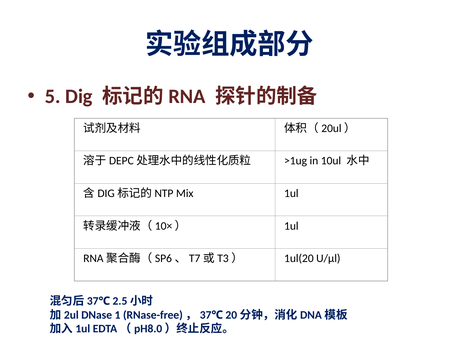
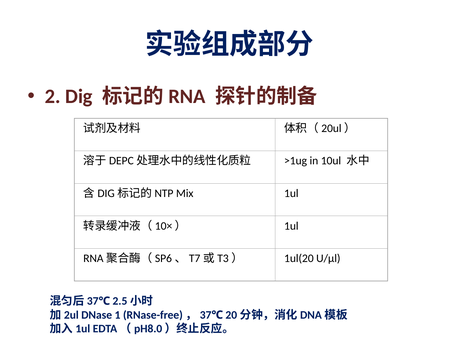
5: 5 -> 2
